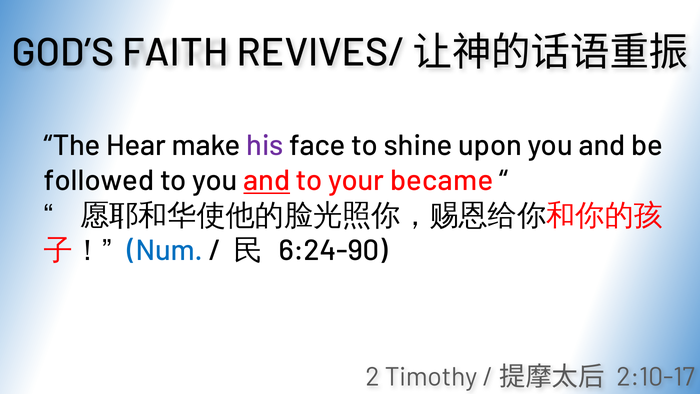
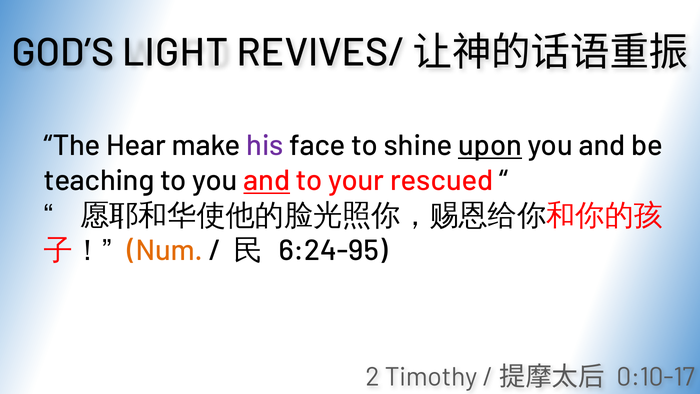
FAITH: FAITH -> LIGHT
upon underline: none -> present
followed: followed -> teaching
became: became -> rescued
Num colour: blue -> orange
6:24-90: 6:24-90 -> 6:24-95
2:10-17: 2:10-17 -> 0:10-17
